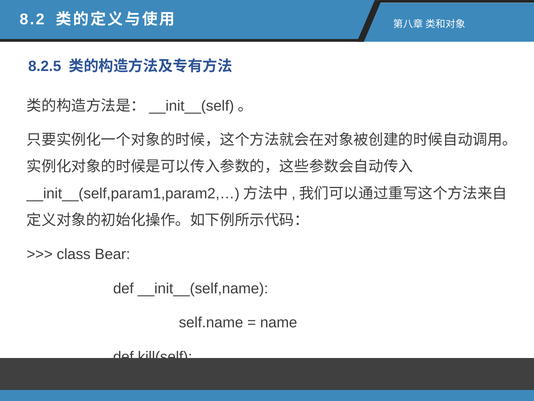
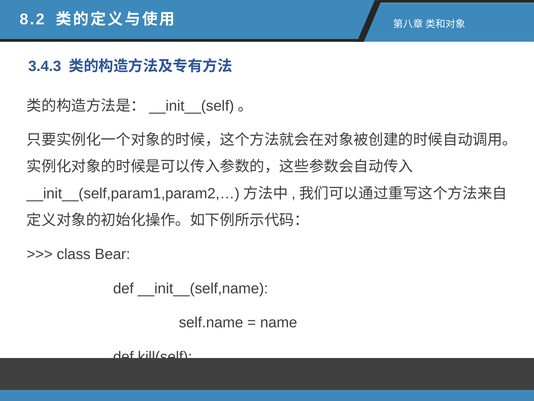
8.2.5: 8.2.5 -> 3.4.3
